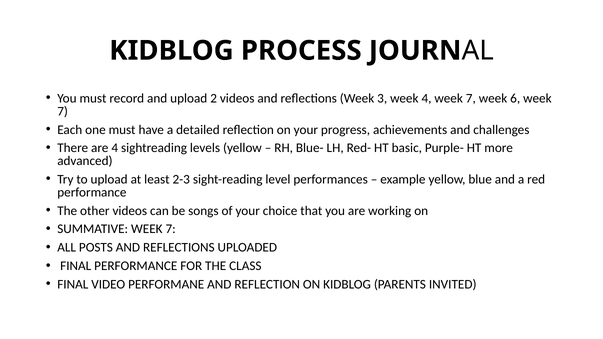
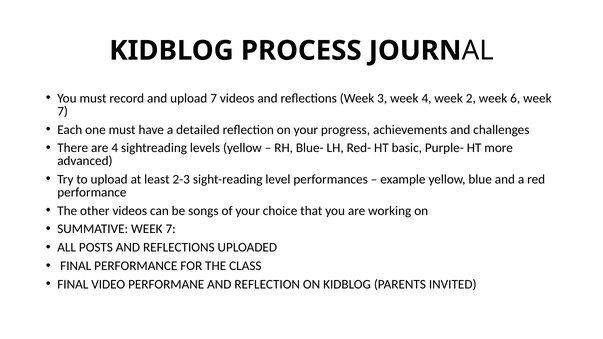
upload 2: 2 -> 7
4 week 7: 7 -> 2
